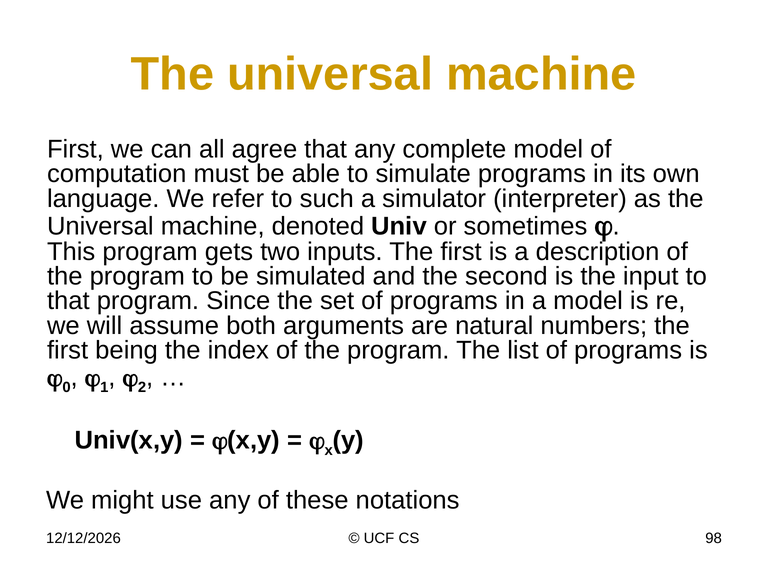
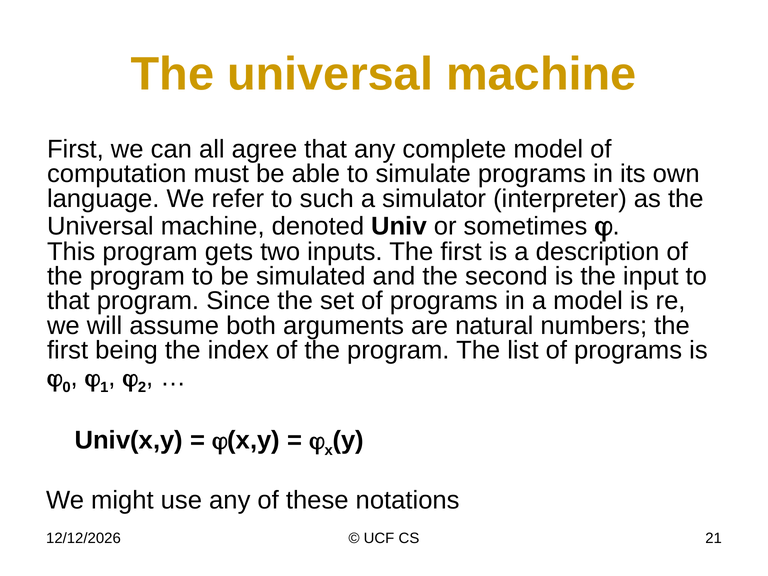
98: 98 -> 21
